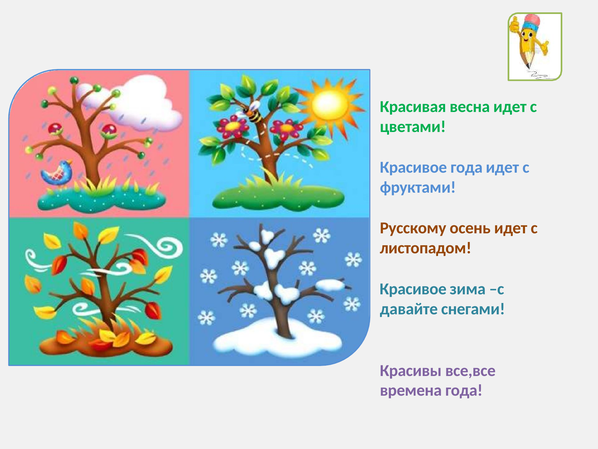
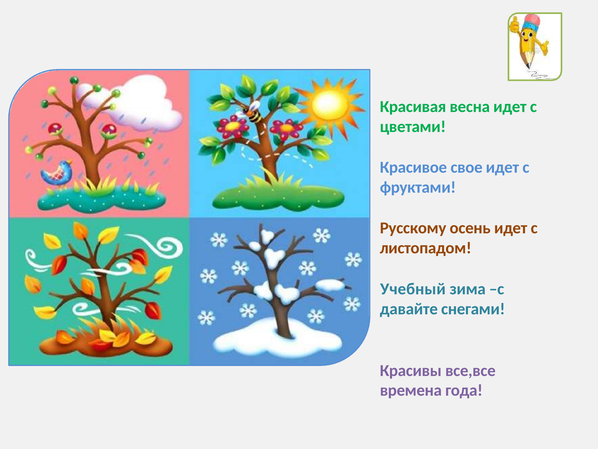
Красивое года: года -> свое
Красивое at (413, 289): Красивое -> Учебный
